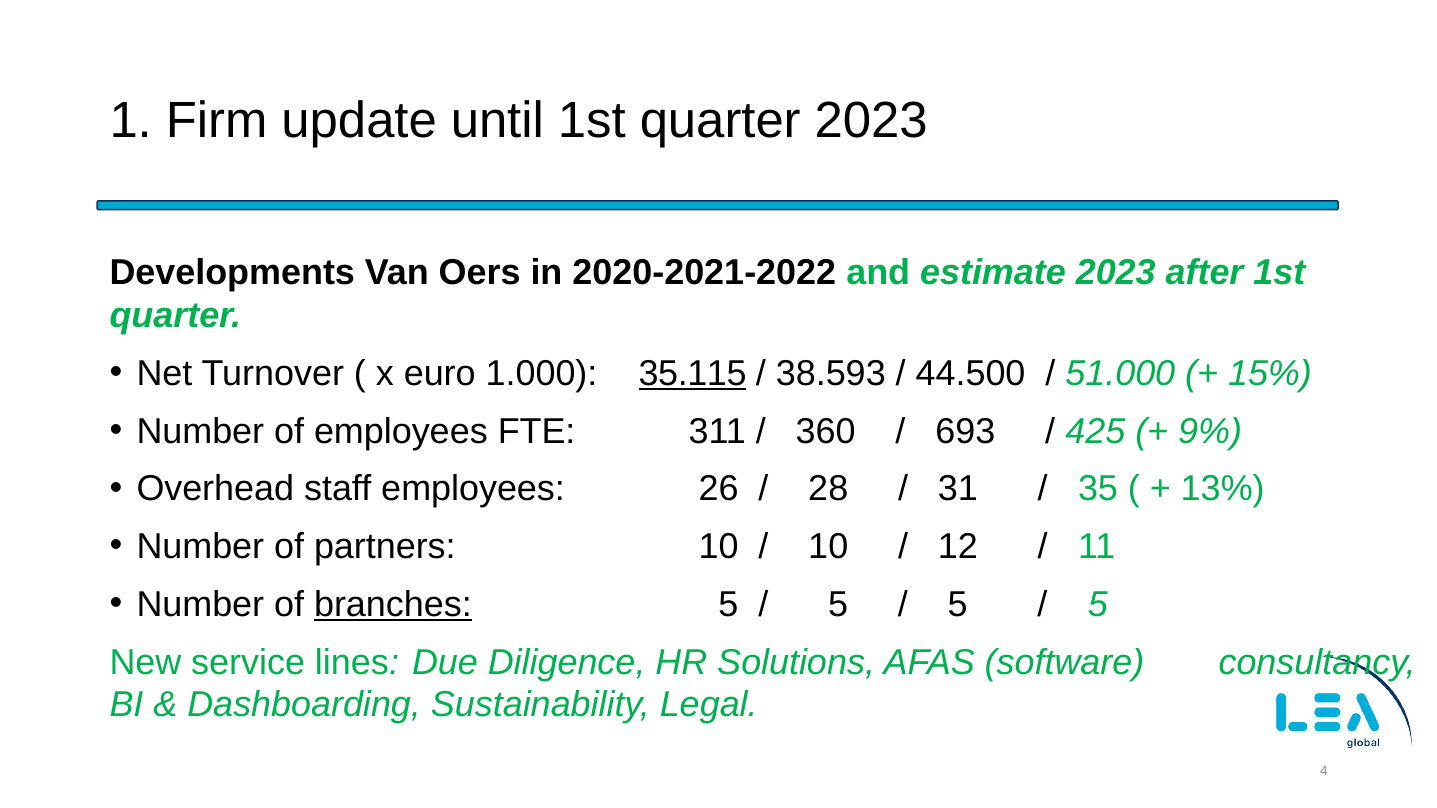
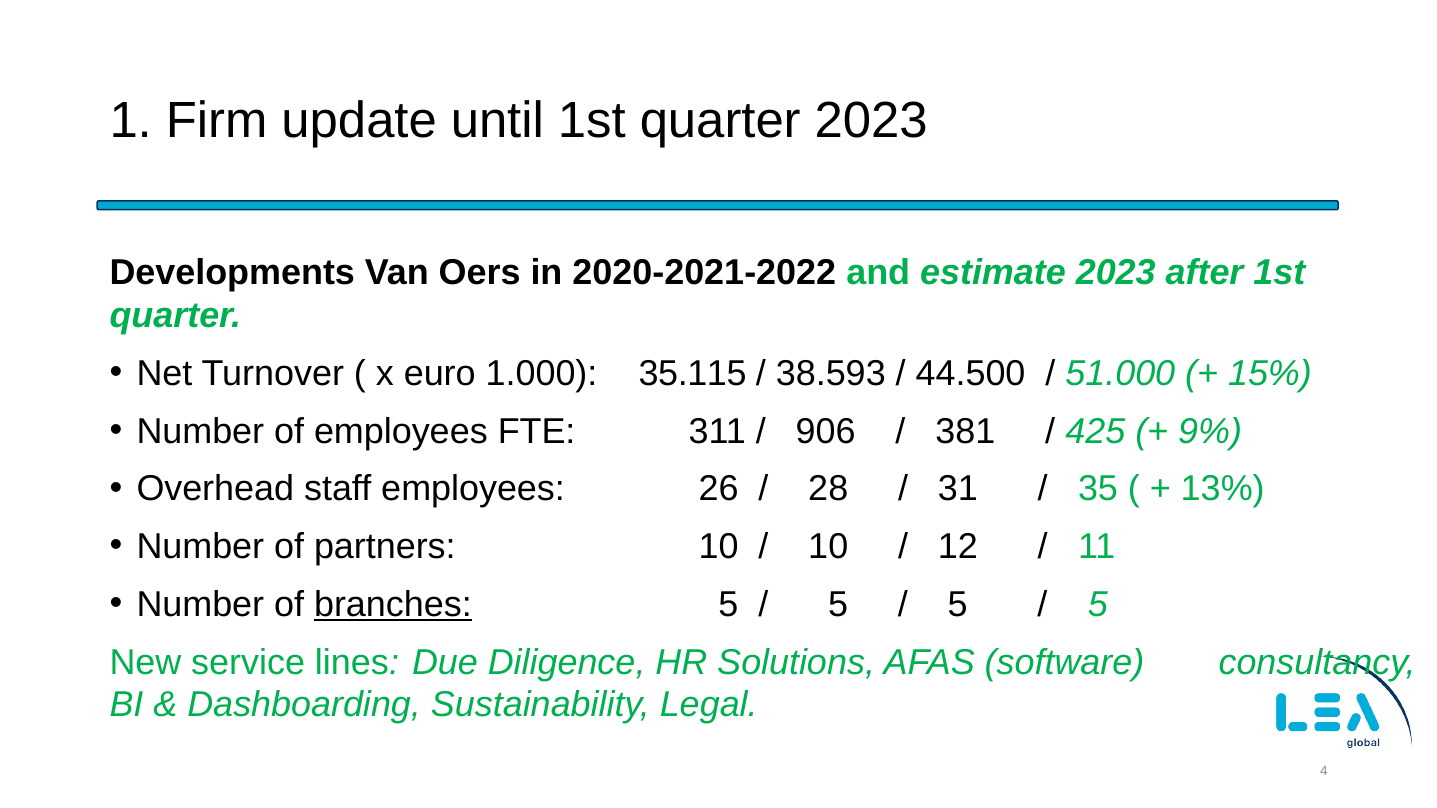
35.115 underline: present -> none
360: 360 -> 906
693: 693 -> 381
